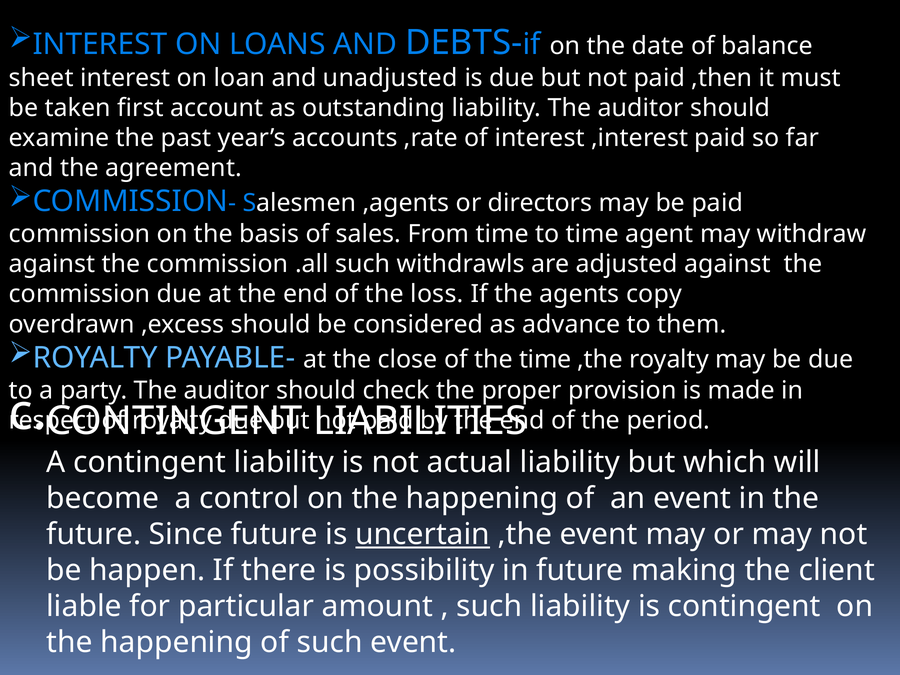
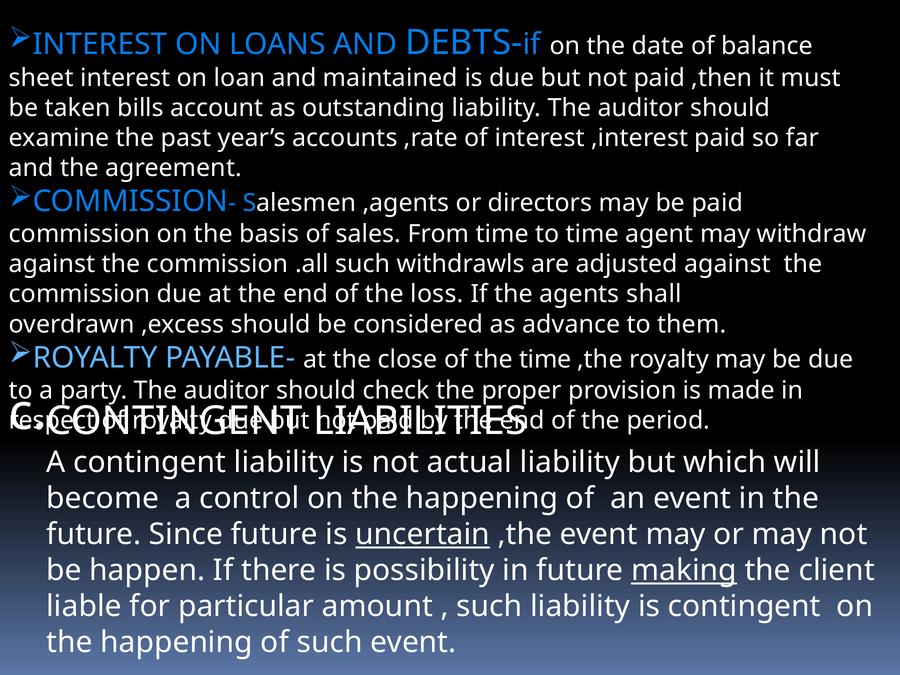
unadjusted: unadjusted -> maintained
first: first -> bills
copy: copy -> shall
making underline: none -> present
